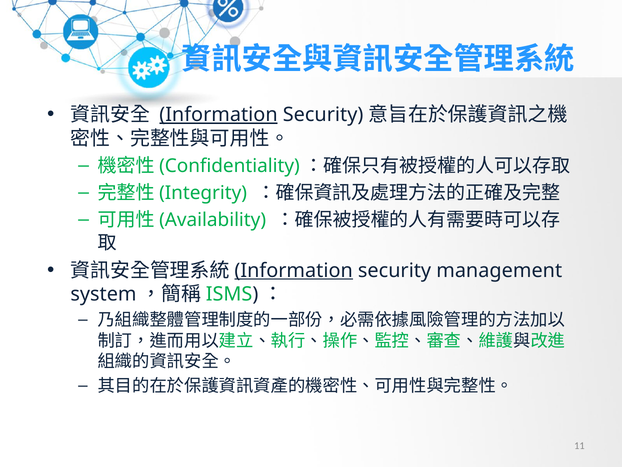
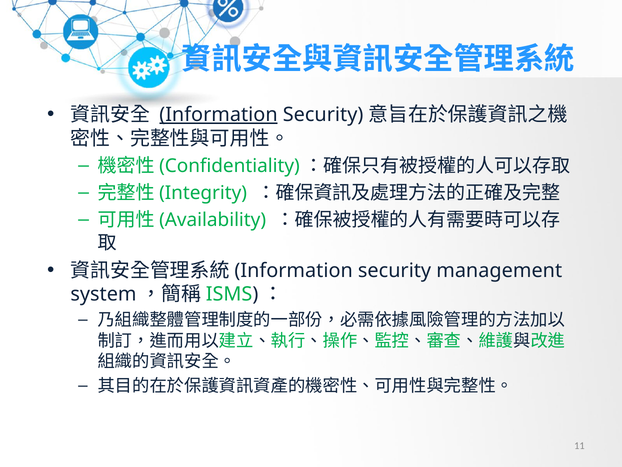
Information at (294, 270) underline: present -> none
